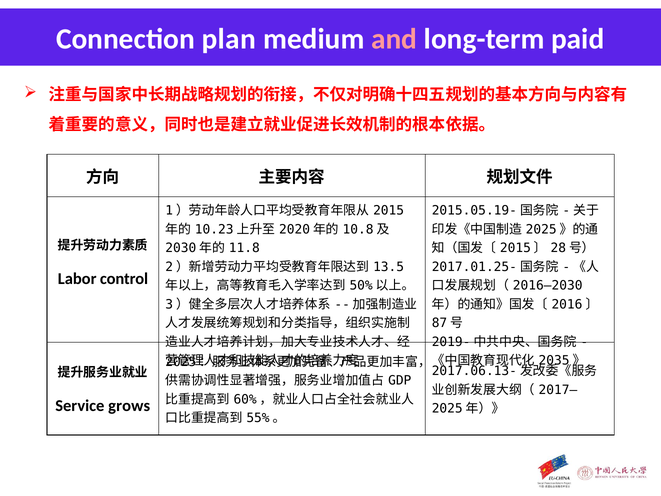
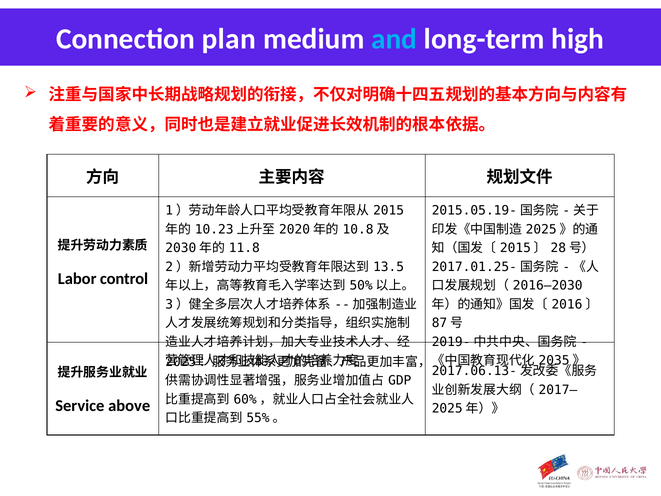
and colour: pink -> light blue
paid: paid -> high
grows: grows -> above
